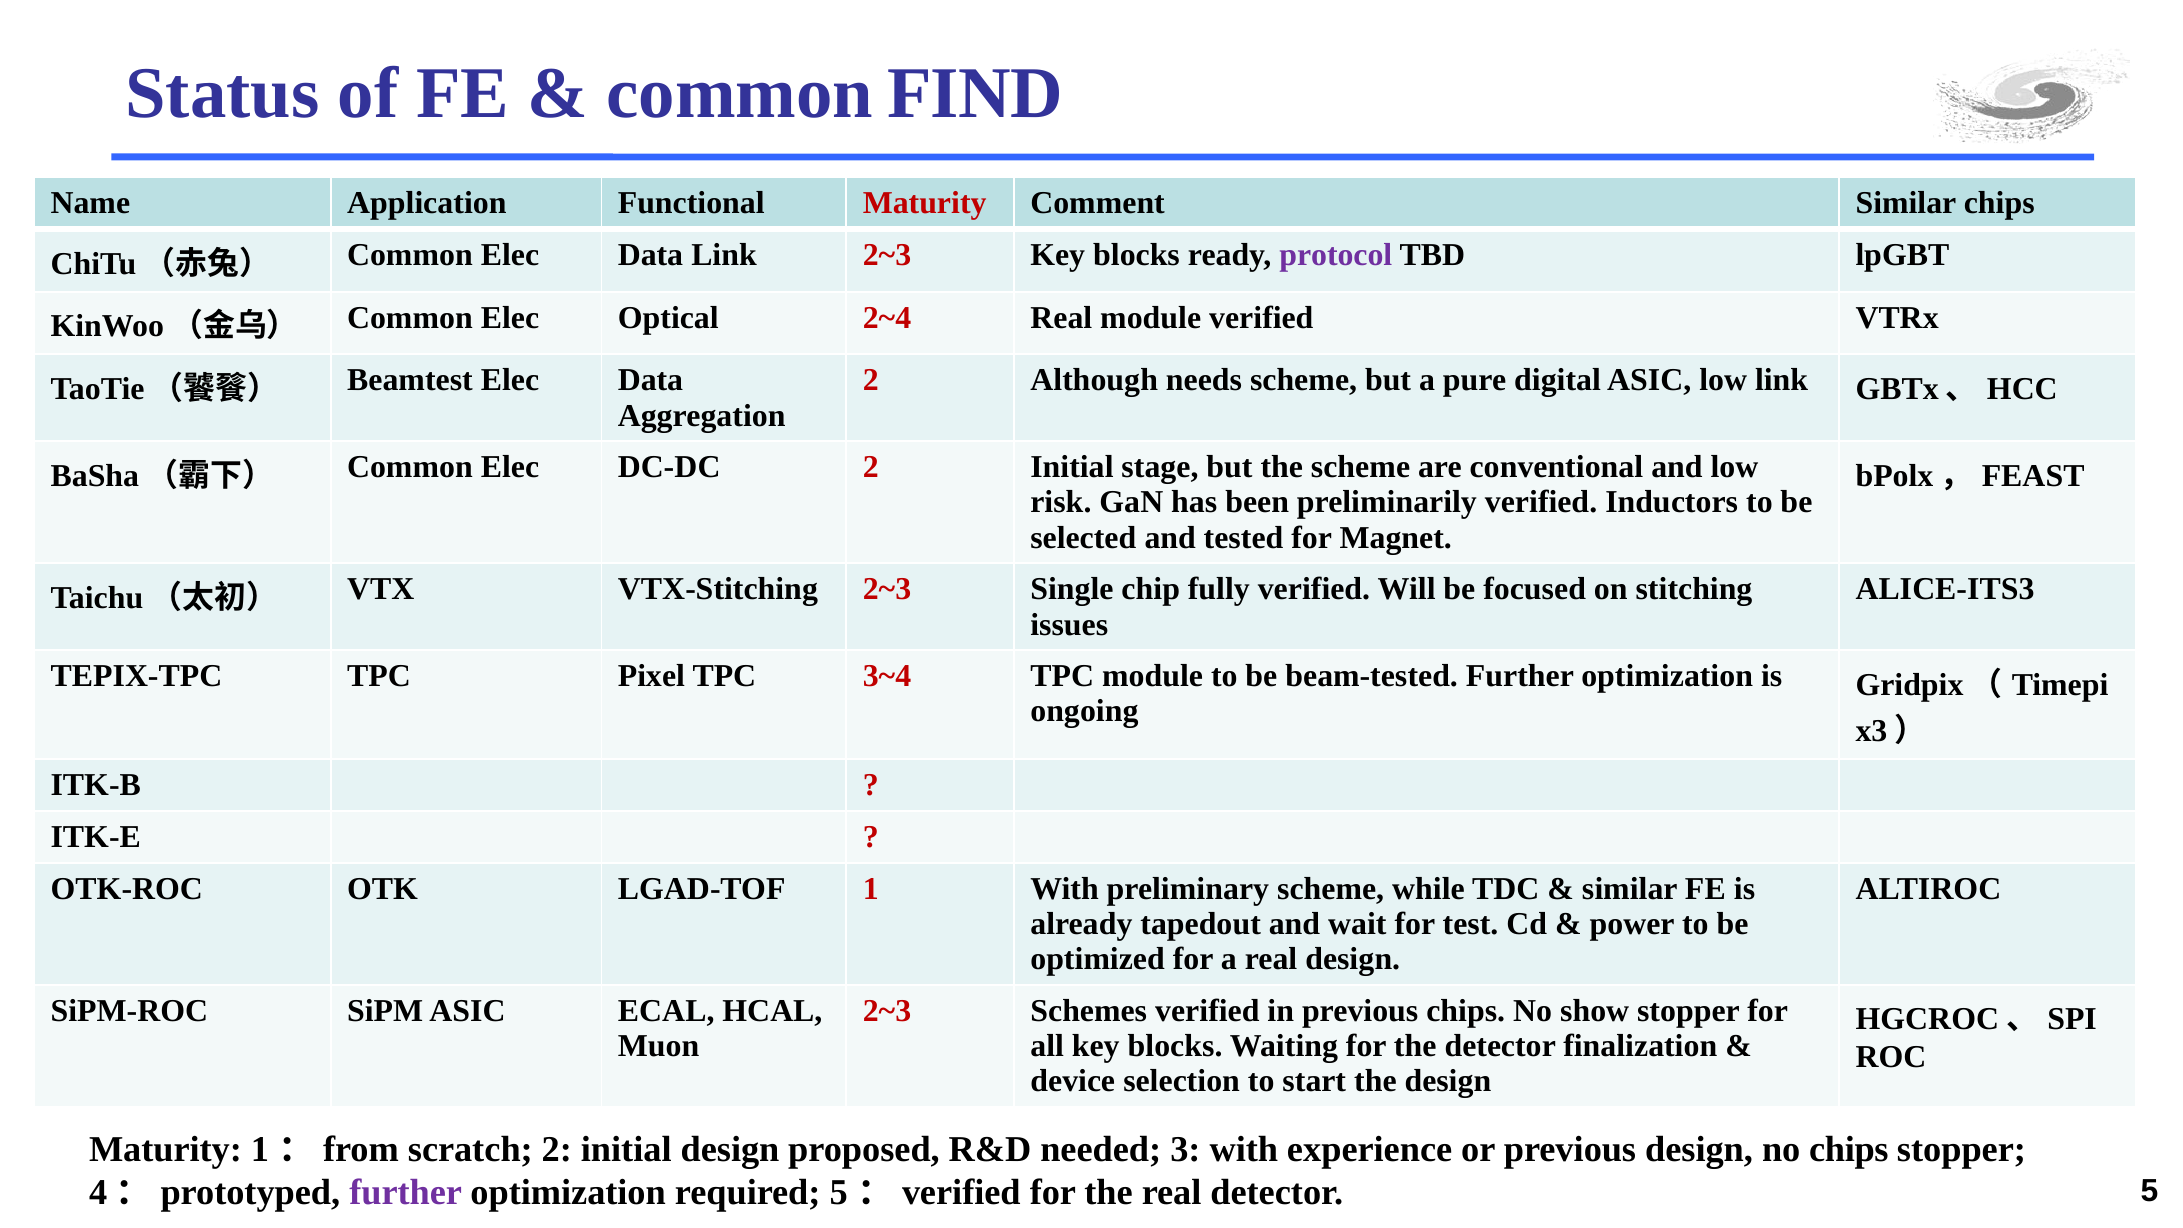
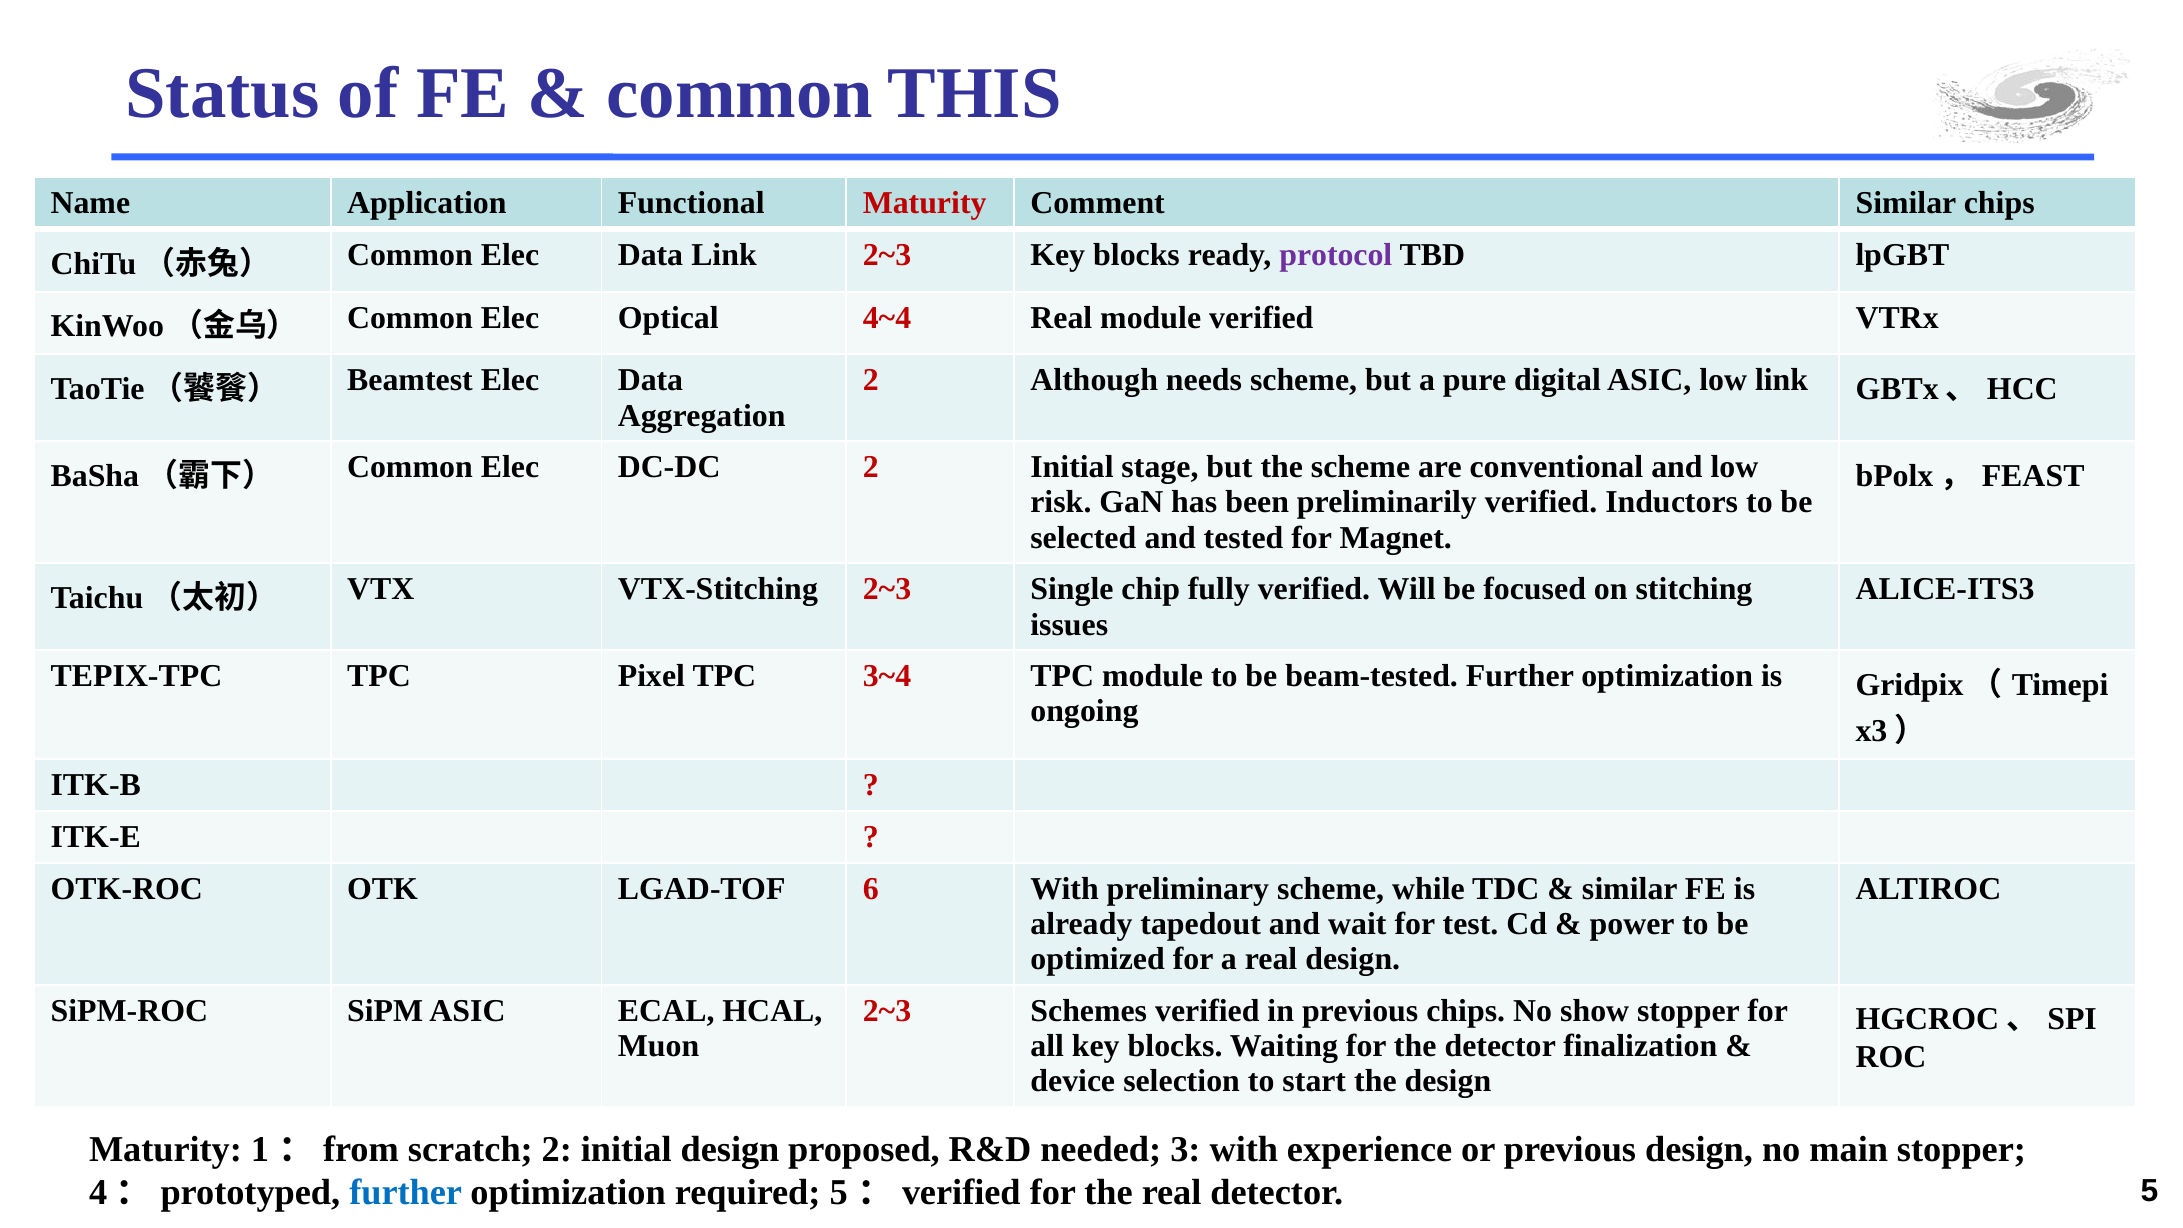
FIND: FIND -> THIS
2~4: 2~4 -> 4~4
1: 1 -> 6
no chips: chips -> main
further at (406, 1193) colour: purple -> blue
